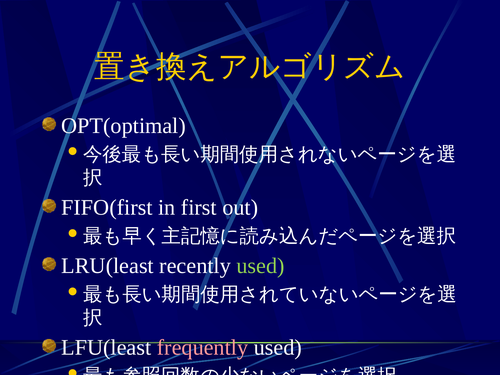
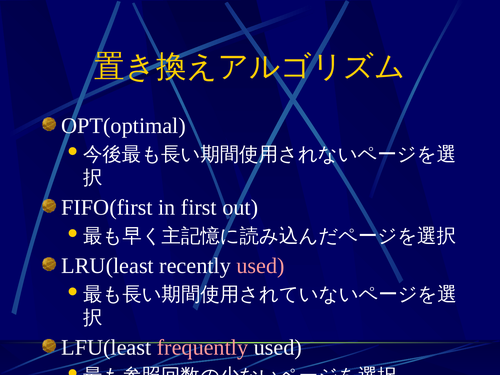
used at (261, 266) colour: light green -> pink
